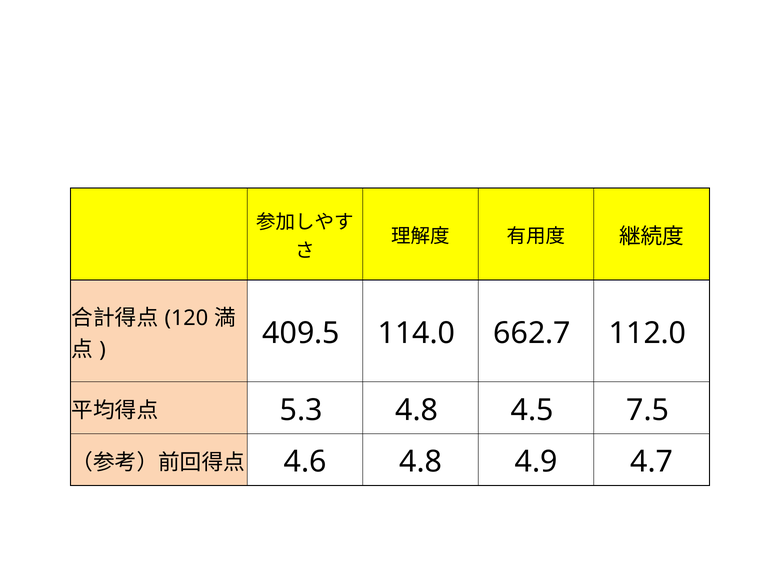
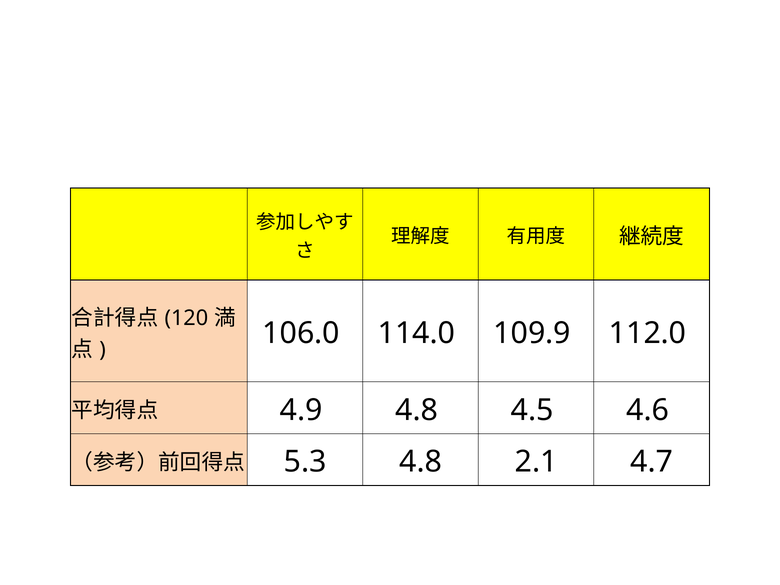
409.5: 409.5 -> 106.0
662.7: 662.7 -> 109.9
5.3: 5.3 -> 4.9
7.5: 7.5 -> 4.6
4.6: 4.6 -> 5.3
4.9: 4.9 -> 2.1
